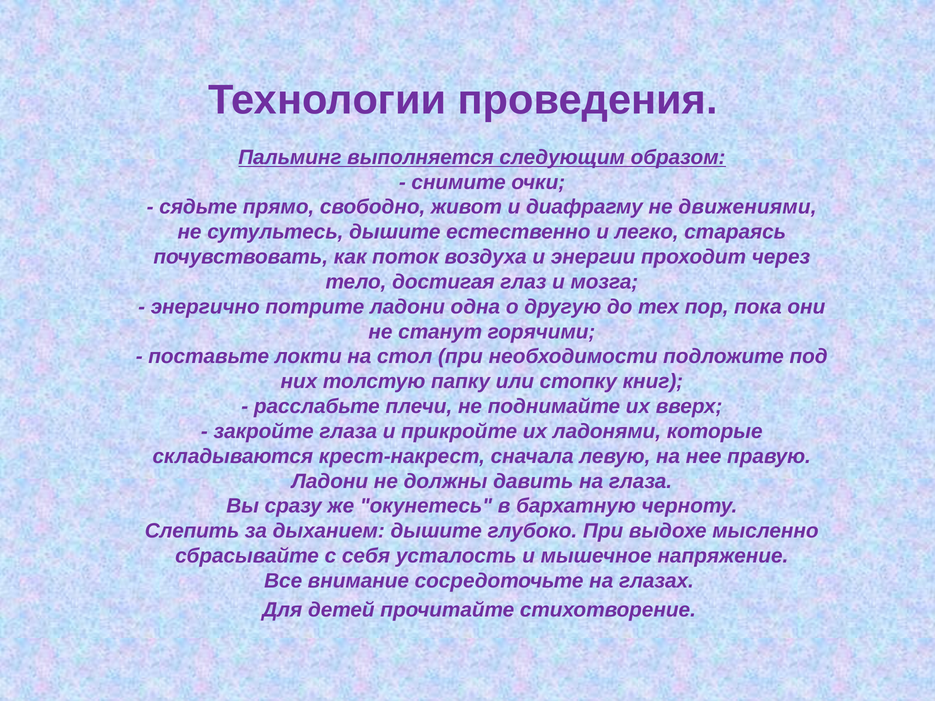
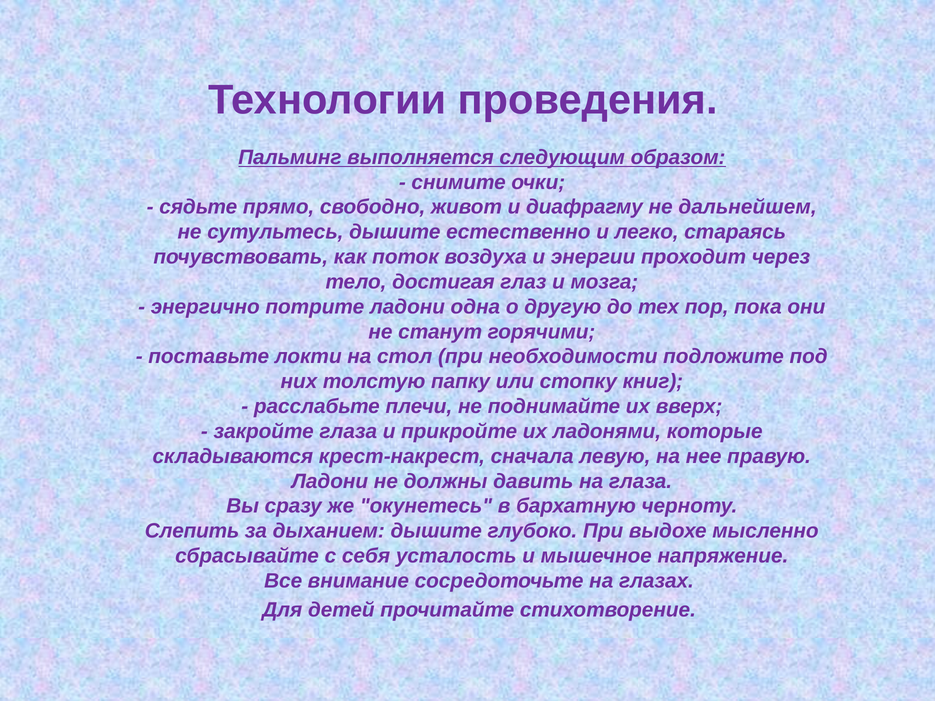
движениями: движениями -> дальнейшем
